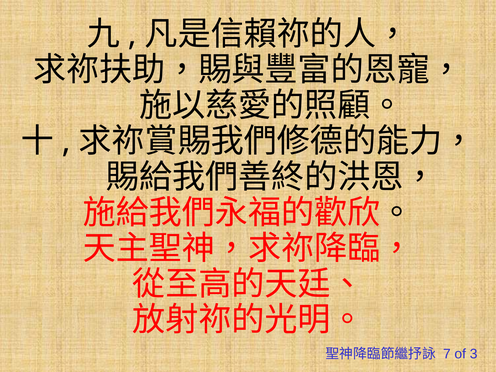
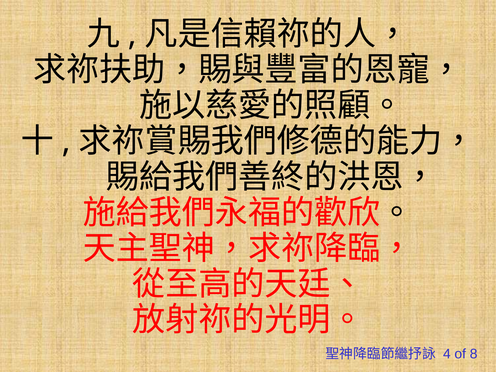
7: 7 -> 4
3: 3 -> 8
